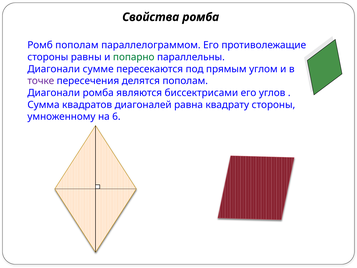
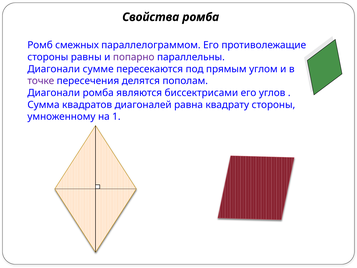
Ромб пополам: пополам -> смежных
попарно colour: green -> purple
6: 6 -> 1
